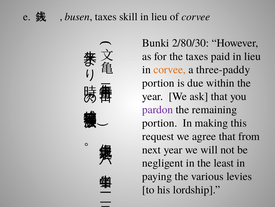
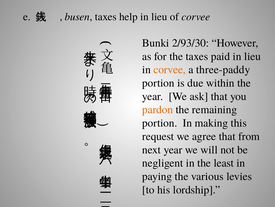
skill: skill -> help
2/80/30: 2/80/30 -> 2/93/30
pardon colour: purple -> orange
